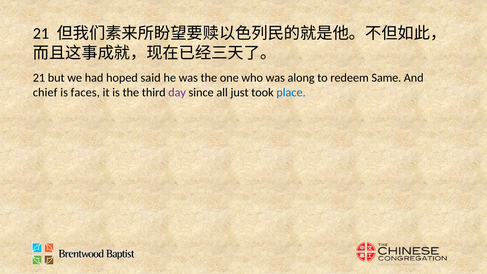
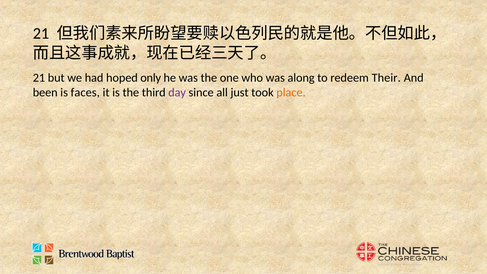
said: said -> only
Same: Same -> Their
chief: chief -> been
place colour: blue -> orange
